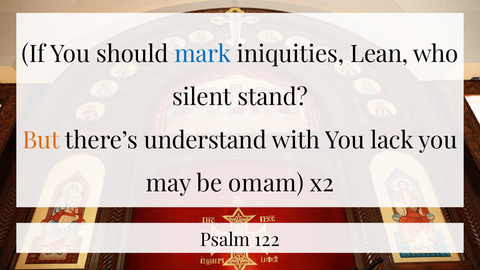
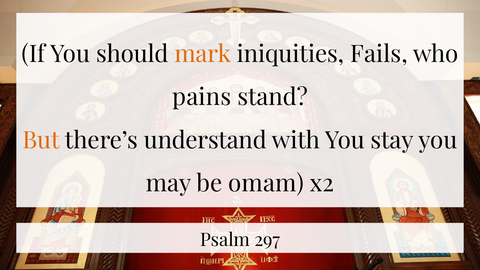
mark colour: blue -> orange
Lean: Lean -> Fails
silent: silent -> pains
lack: lack -> stay
122: 122 -> 297
